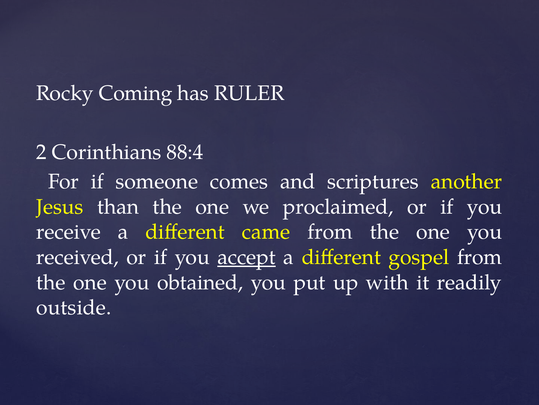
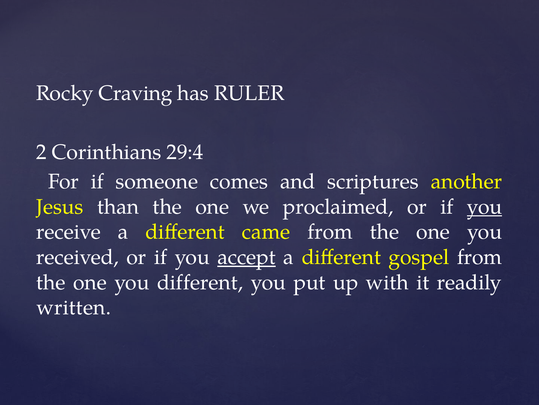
Coming: Coming -> Craving
88:4: 88:4 -> 29:4
you at (485, 206) underline: none -> present
you obtained: obtained -> different
outside: outside -> written
